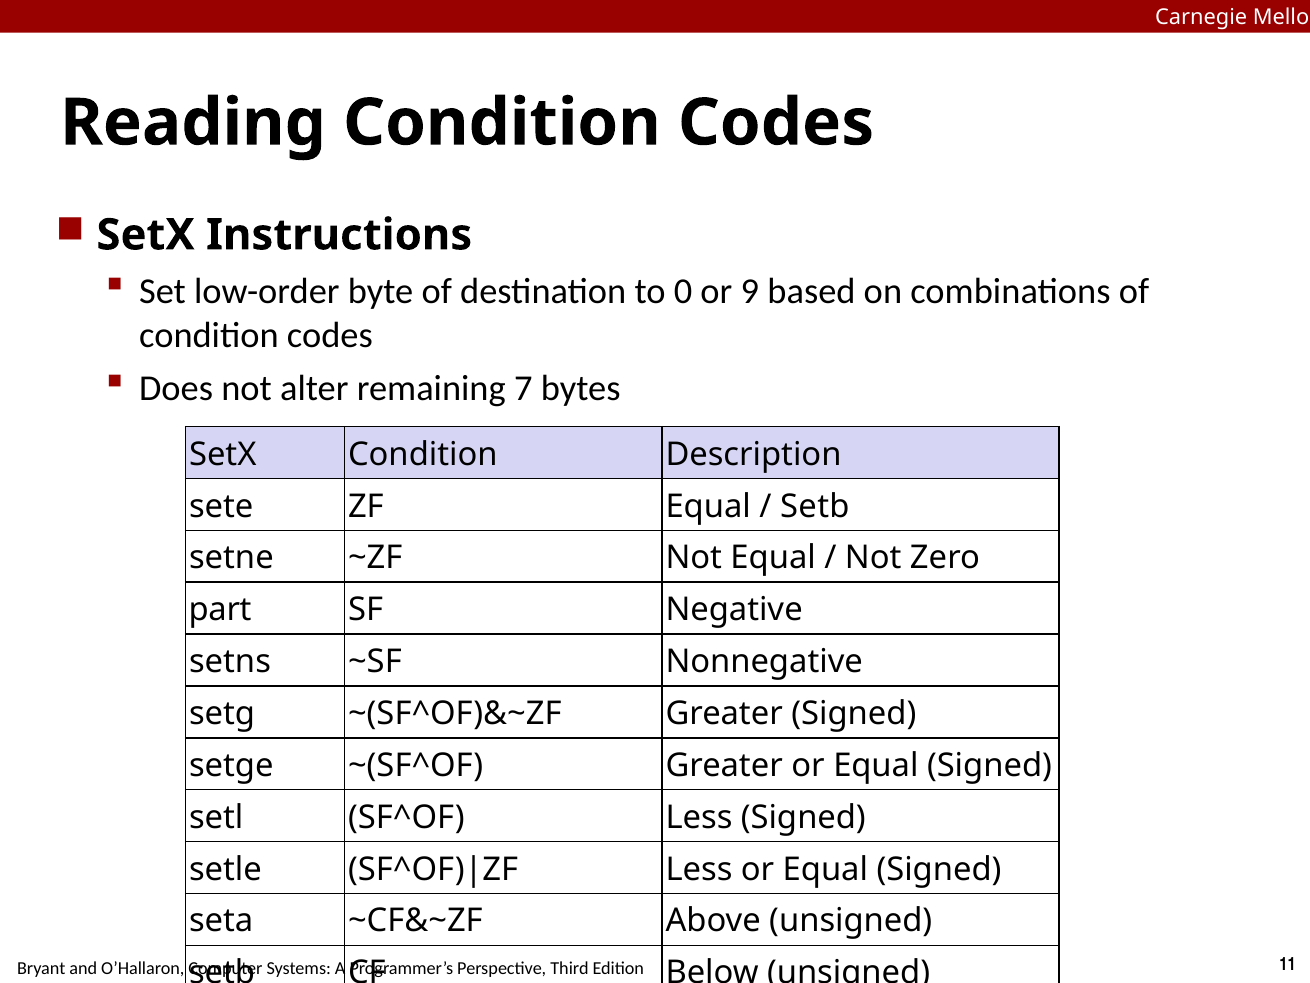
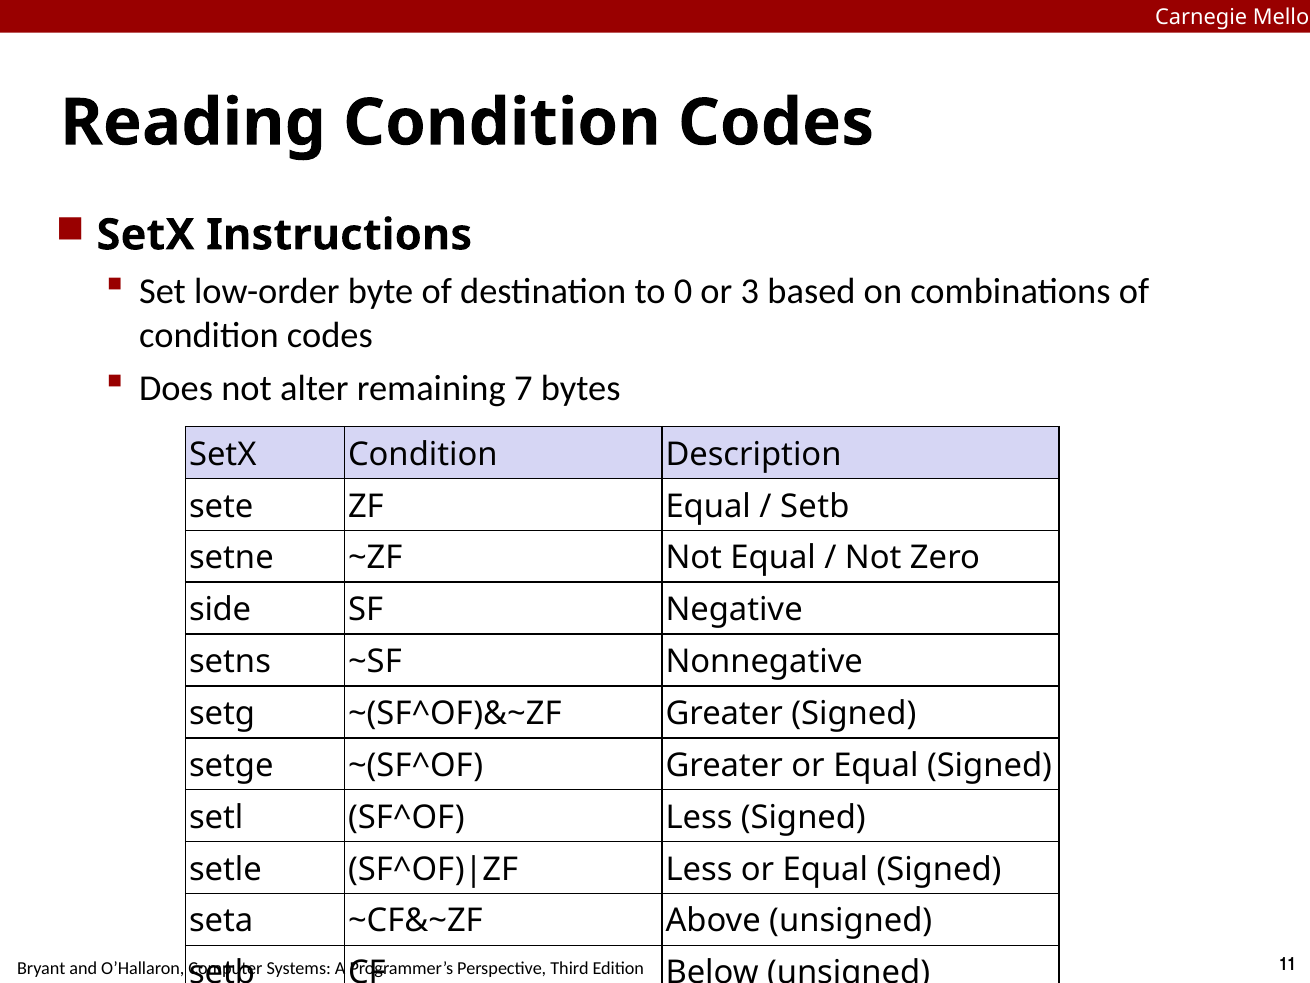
9: 9 -> 3
part: part -> side
